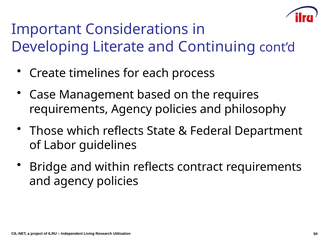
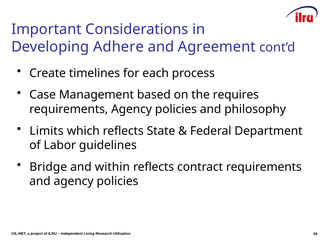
Literate: Literate -> Adhere
Continuing: Continuing -> Agreement
Those: Those -> Limits
